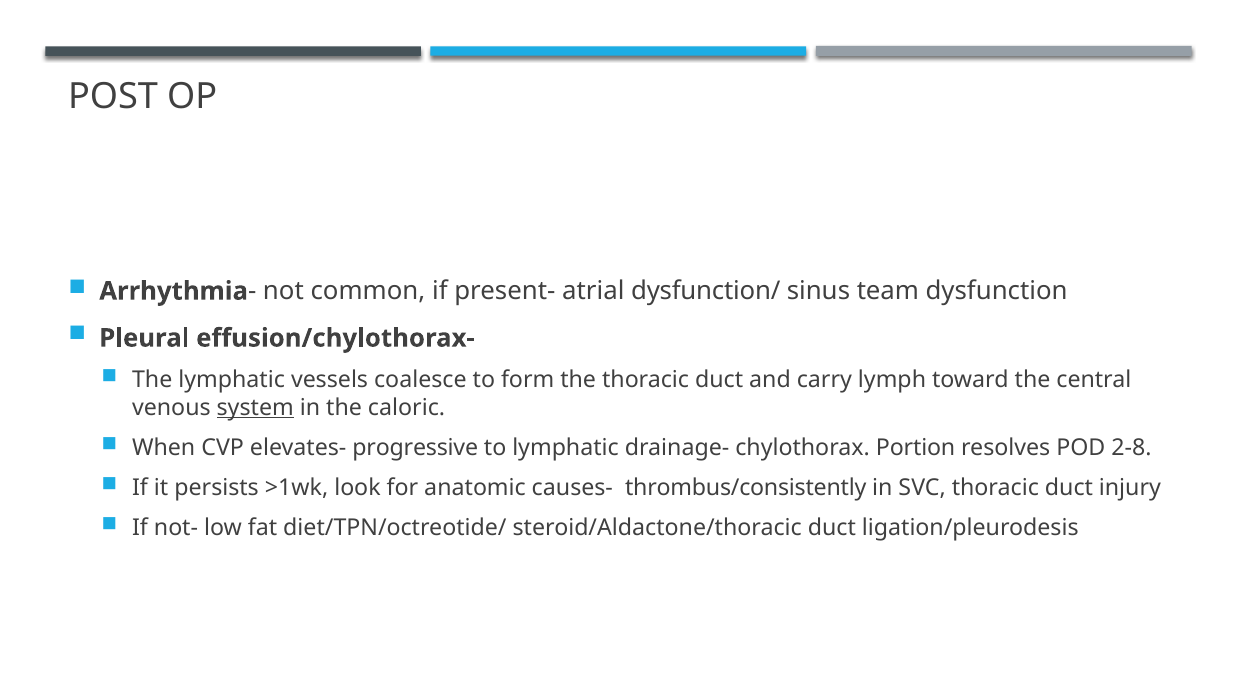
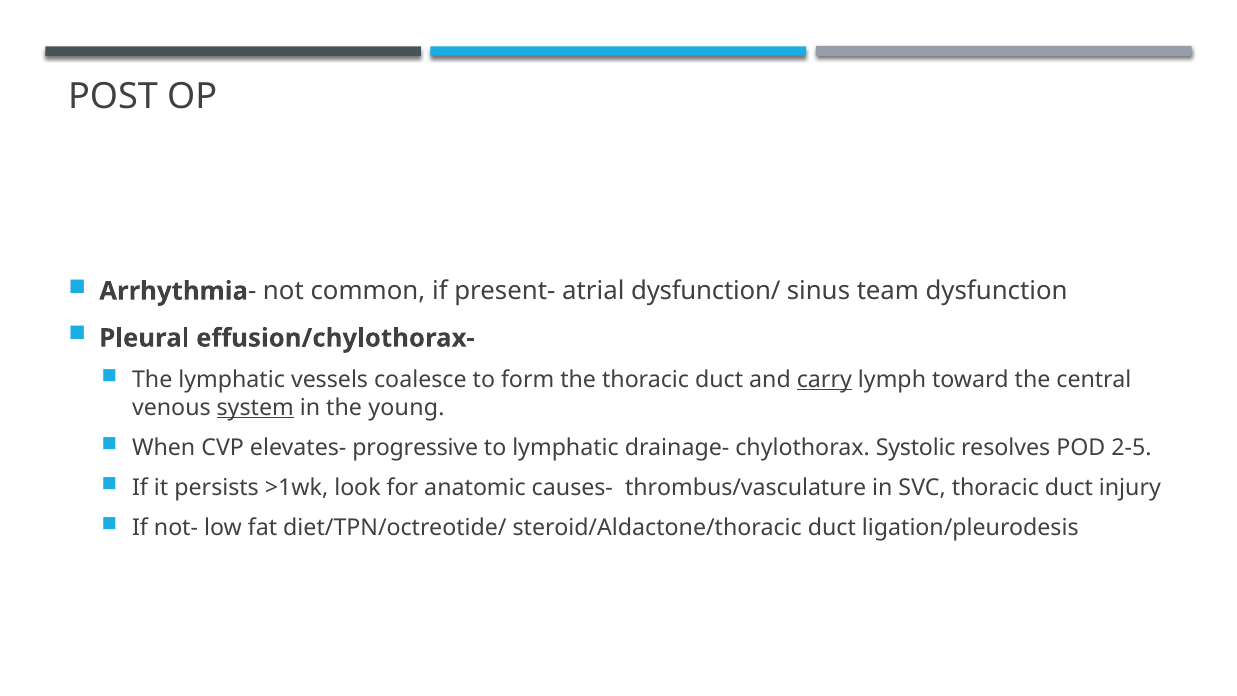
carry underline: none -> present
caloric: caloric -> young
Portion: Portion -> Systolic
2-8: 2-8 -> 2-5
thrombus/consistently: thrombus/consistently -> thrombus/vasculature
